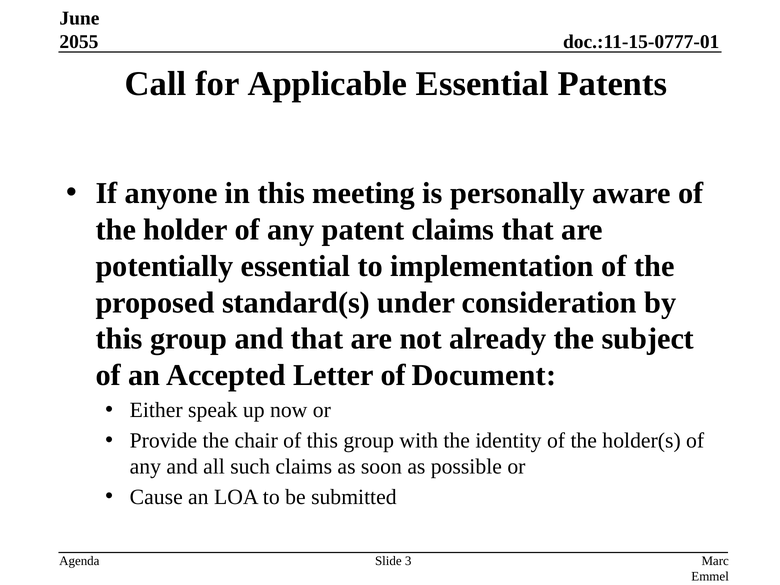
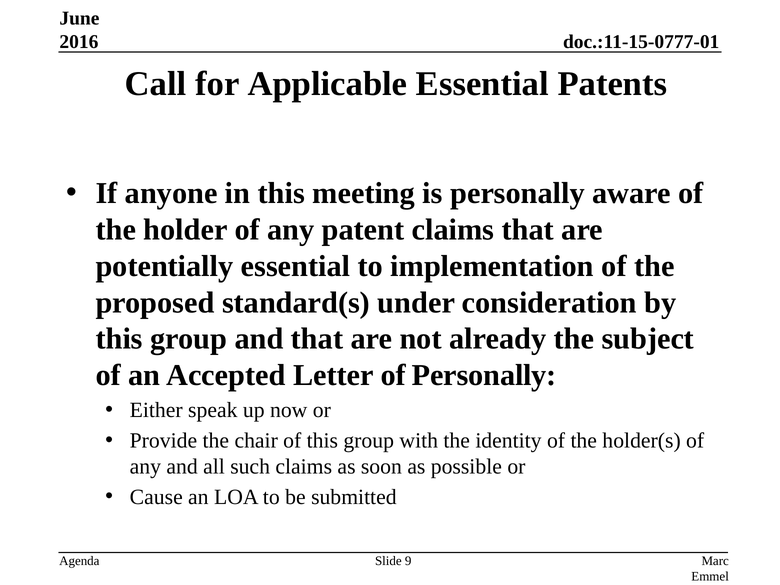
2055: 2055 -> 2016
of Document: Document -> Personally
3: 3 -> 9
